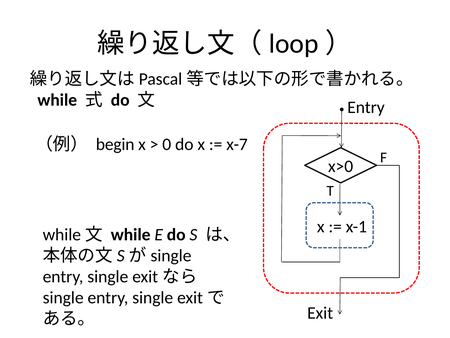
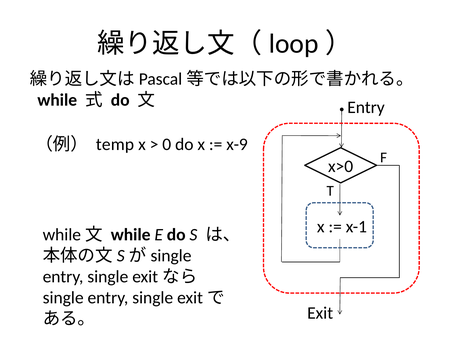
begin: begin -> temp
x-7: x-7 -> x-9
